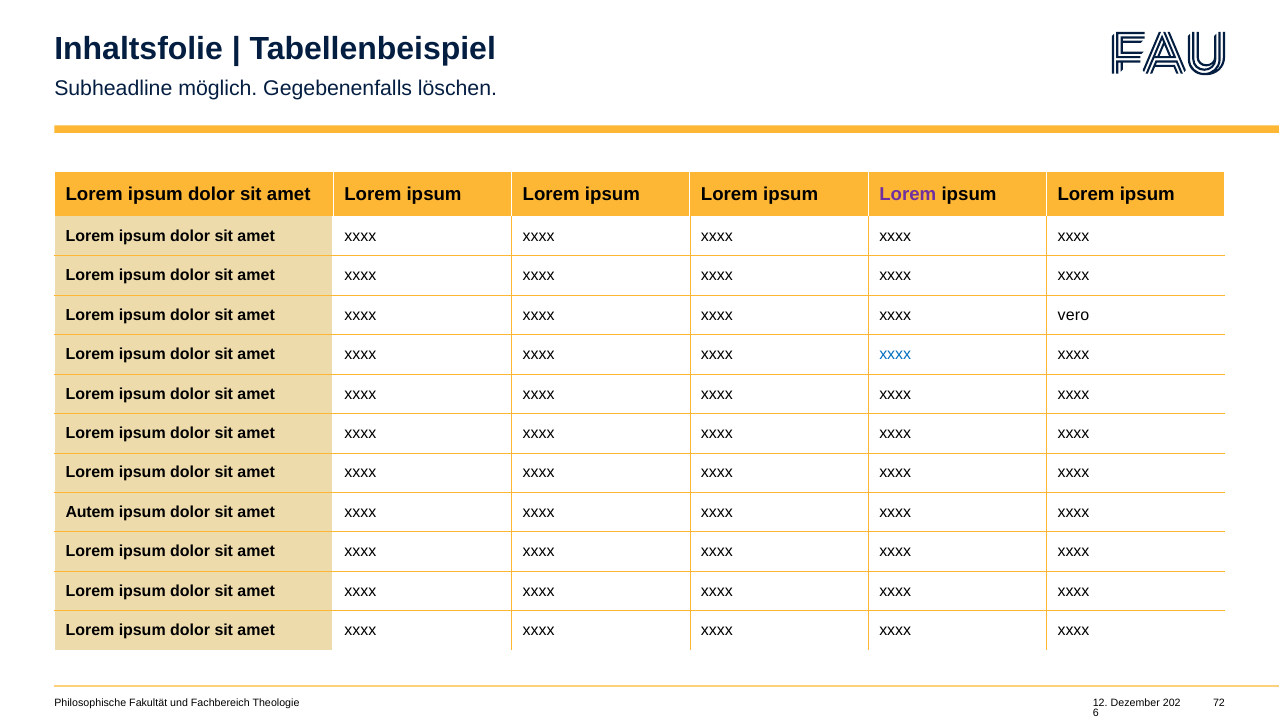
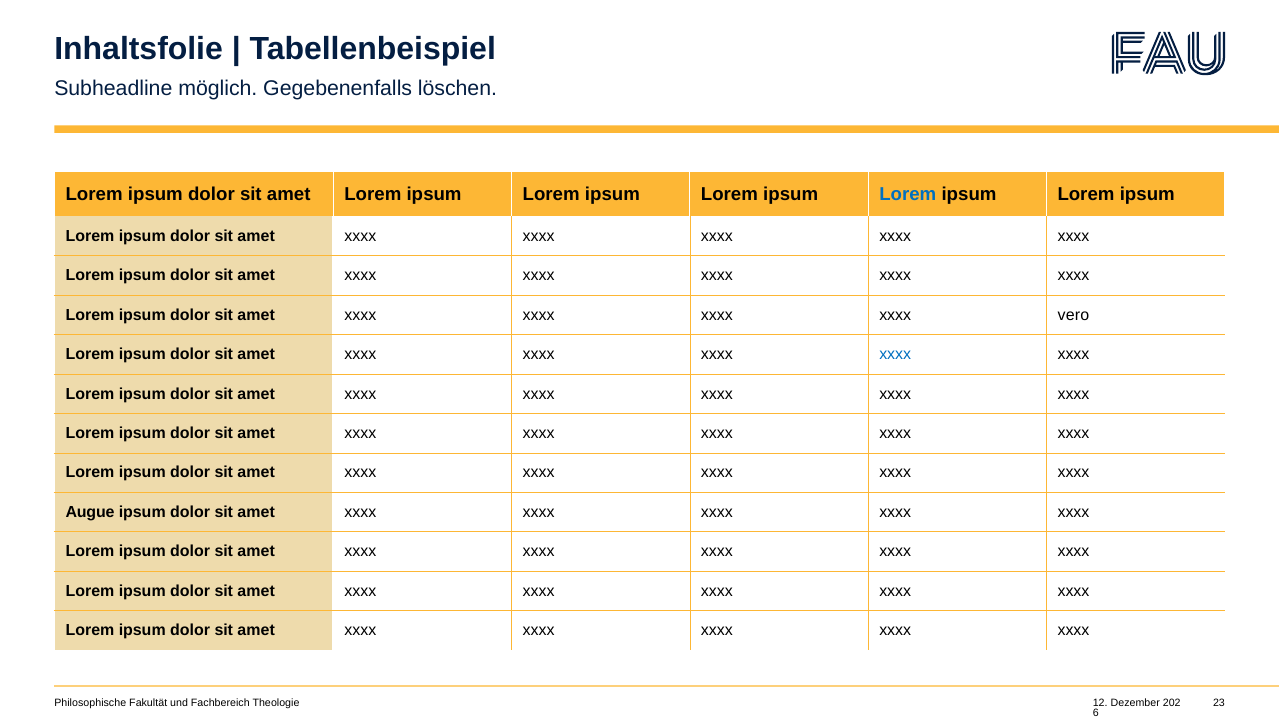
Lorem at (908, 194) colour: purple -> blue
Autem: Autem -> Augue
72: 72 -> 23
